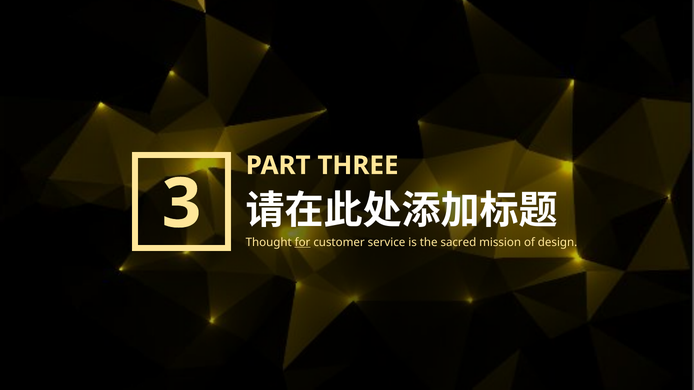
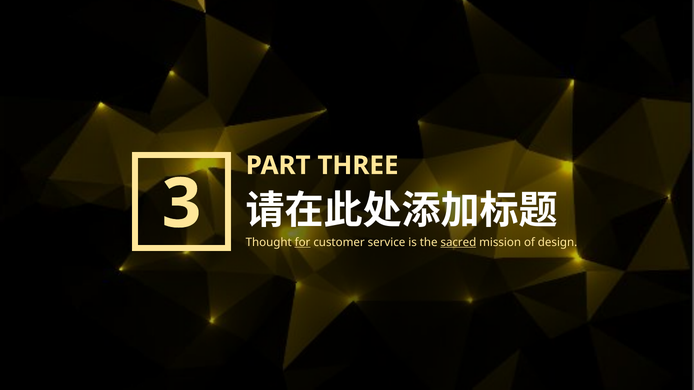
sacred underline: none -> present
